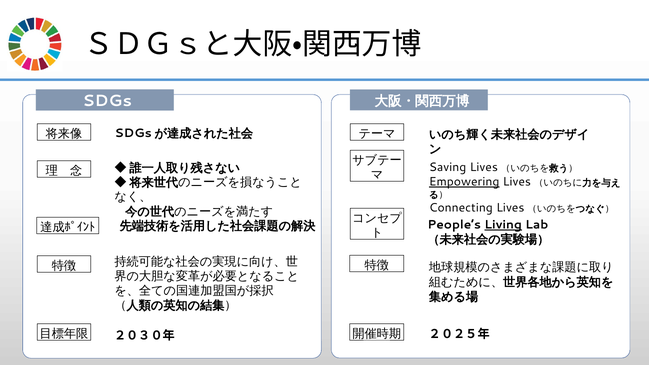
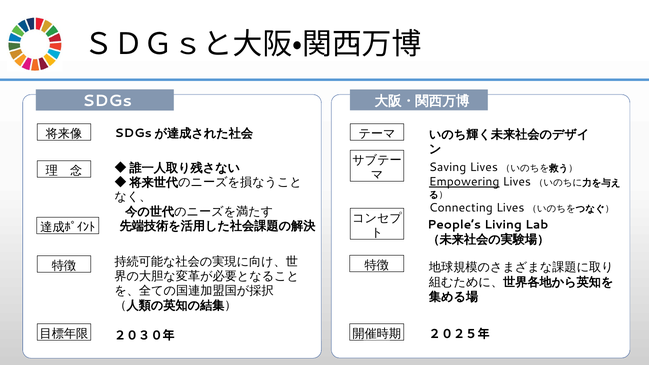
Living underline: present -> none
